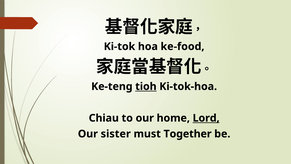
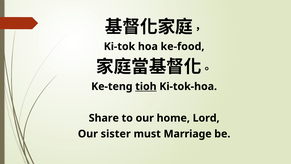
Chiau: Chiau -> Share
Lord underline: present -> none
Together: Together -> Marriage
